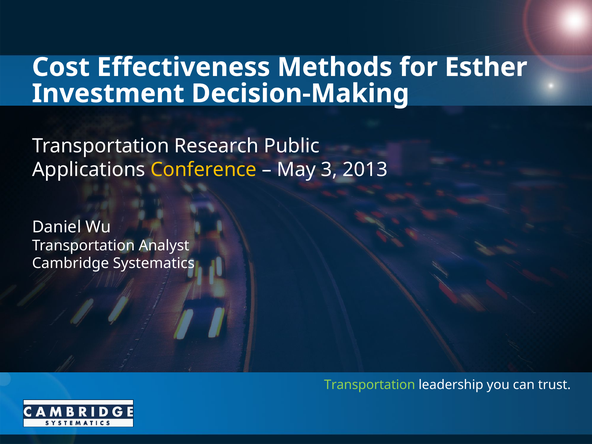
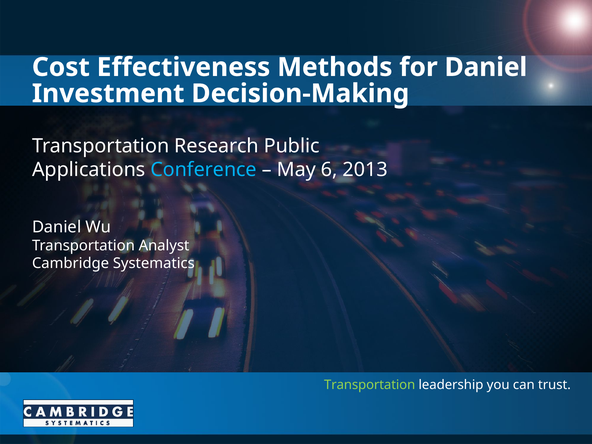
for Esther: Esther -> Daniel
Conference colour: yellow -> light blue
3: 3 -> 6
